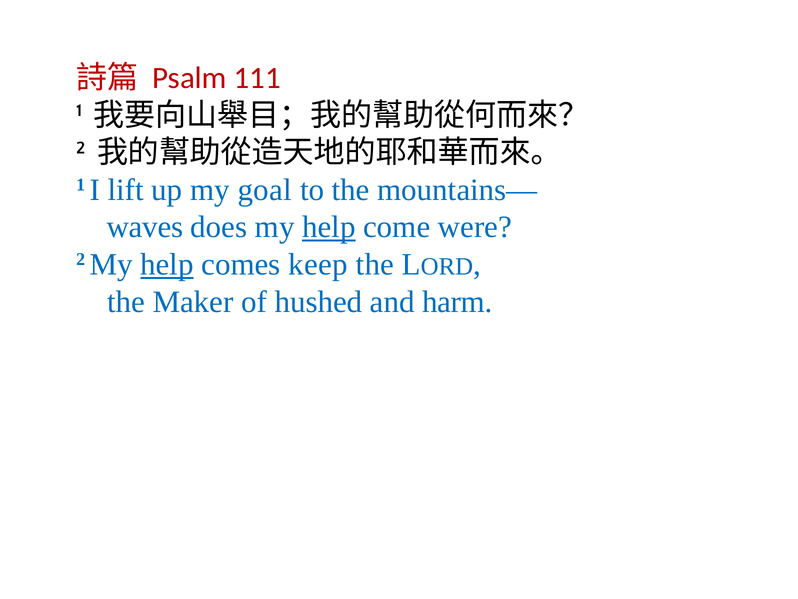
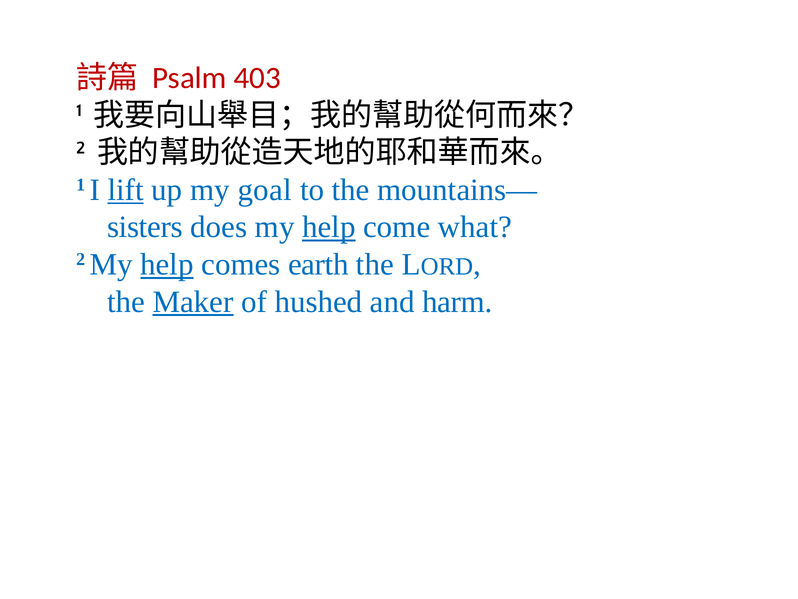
111: 111 -> 403
lift underline: none -> present
waves: waves -> sisters
were: were -> what
keep: keep -> earth
Maker underline: none -> present
